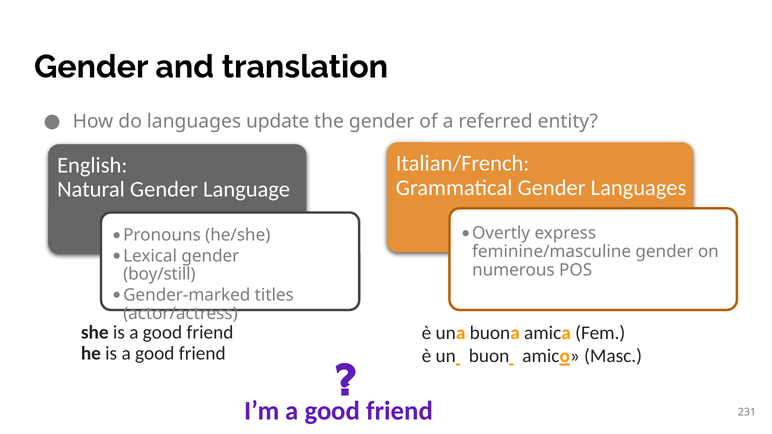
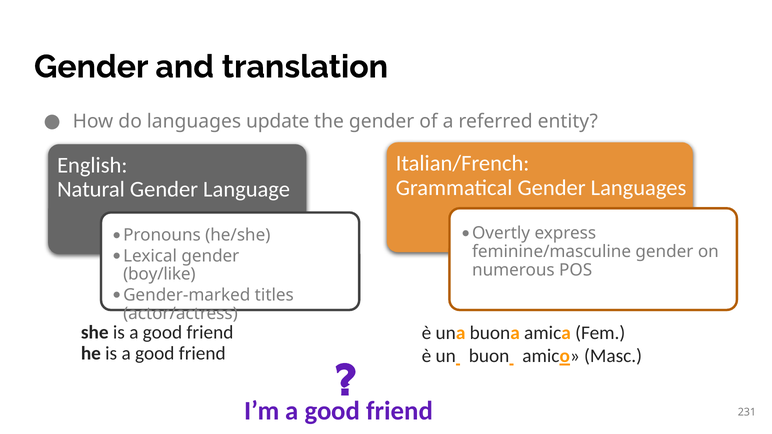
boy/still: boy/still -> boy/like
